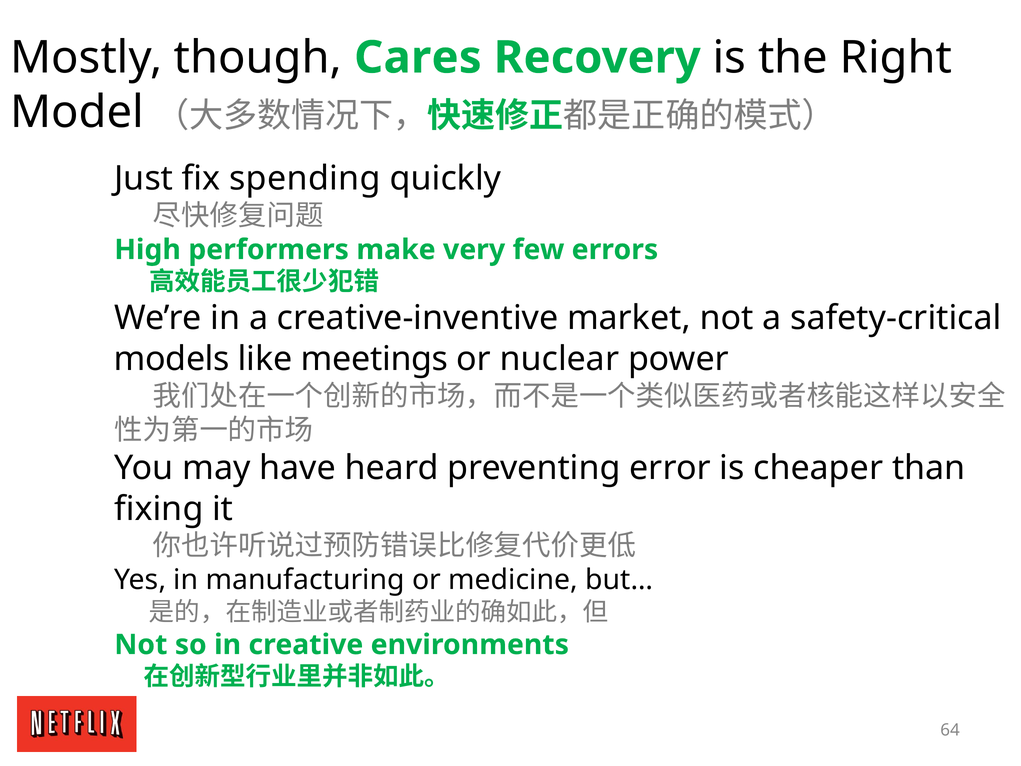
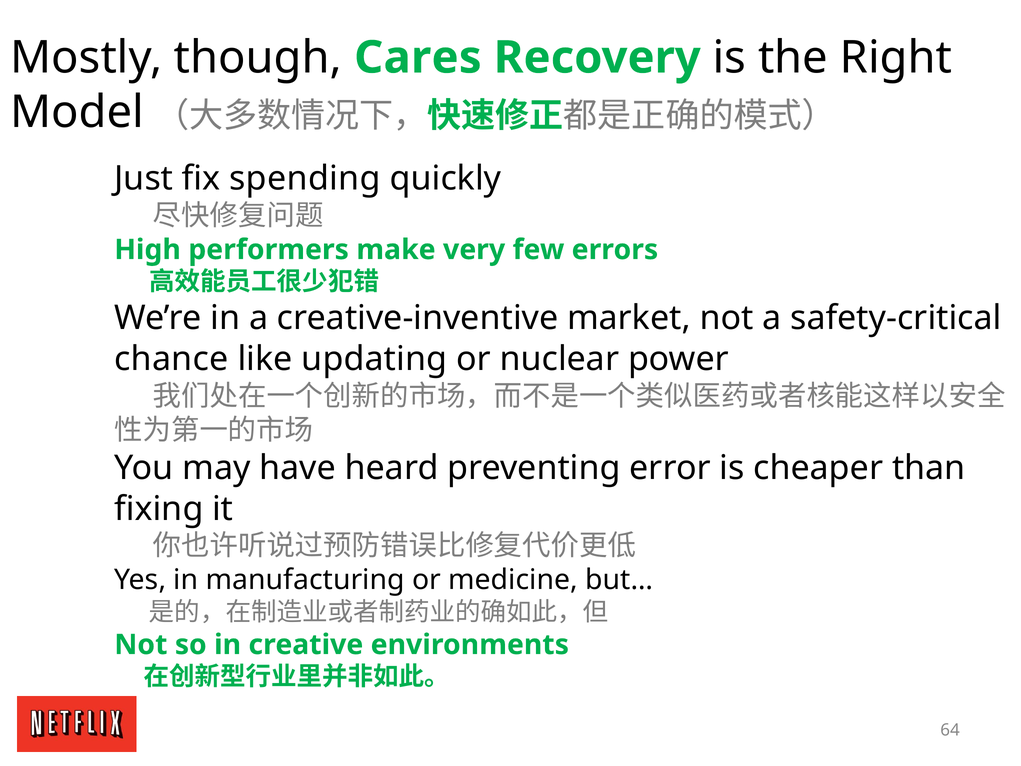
models: models -> chance
meetings: meetings -> updating
